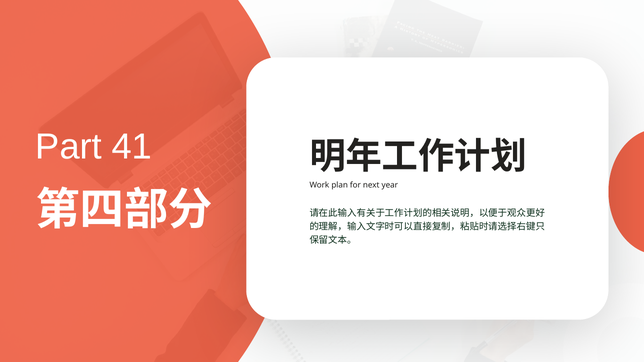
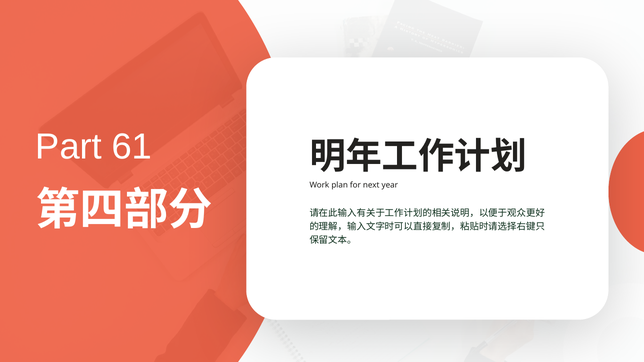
41: 41 -> 61
